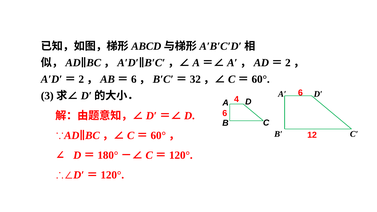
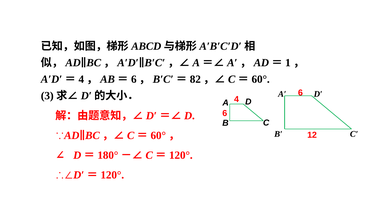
2 at (288, 63): 2 -> 1
2 at (81, 79): 2 -> 4
32: 32 -> 82
